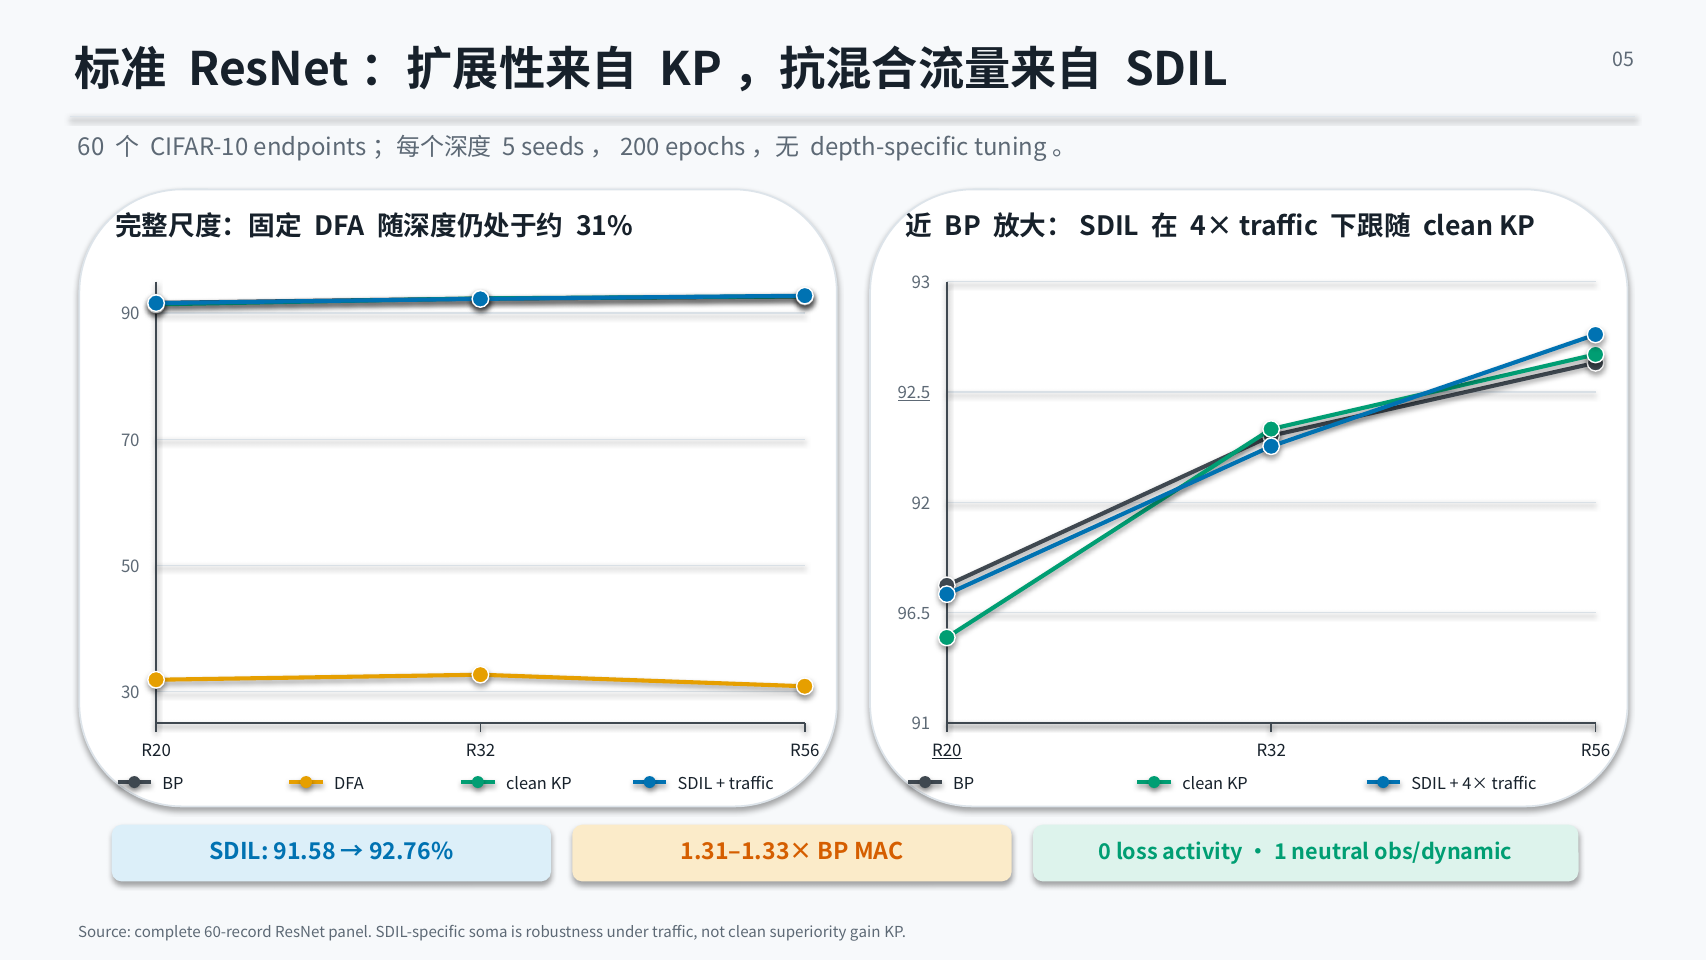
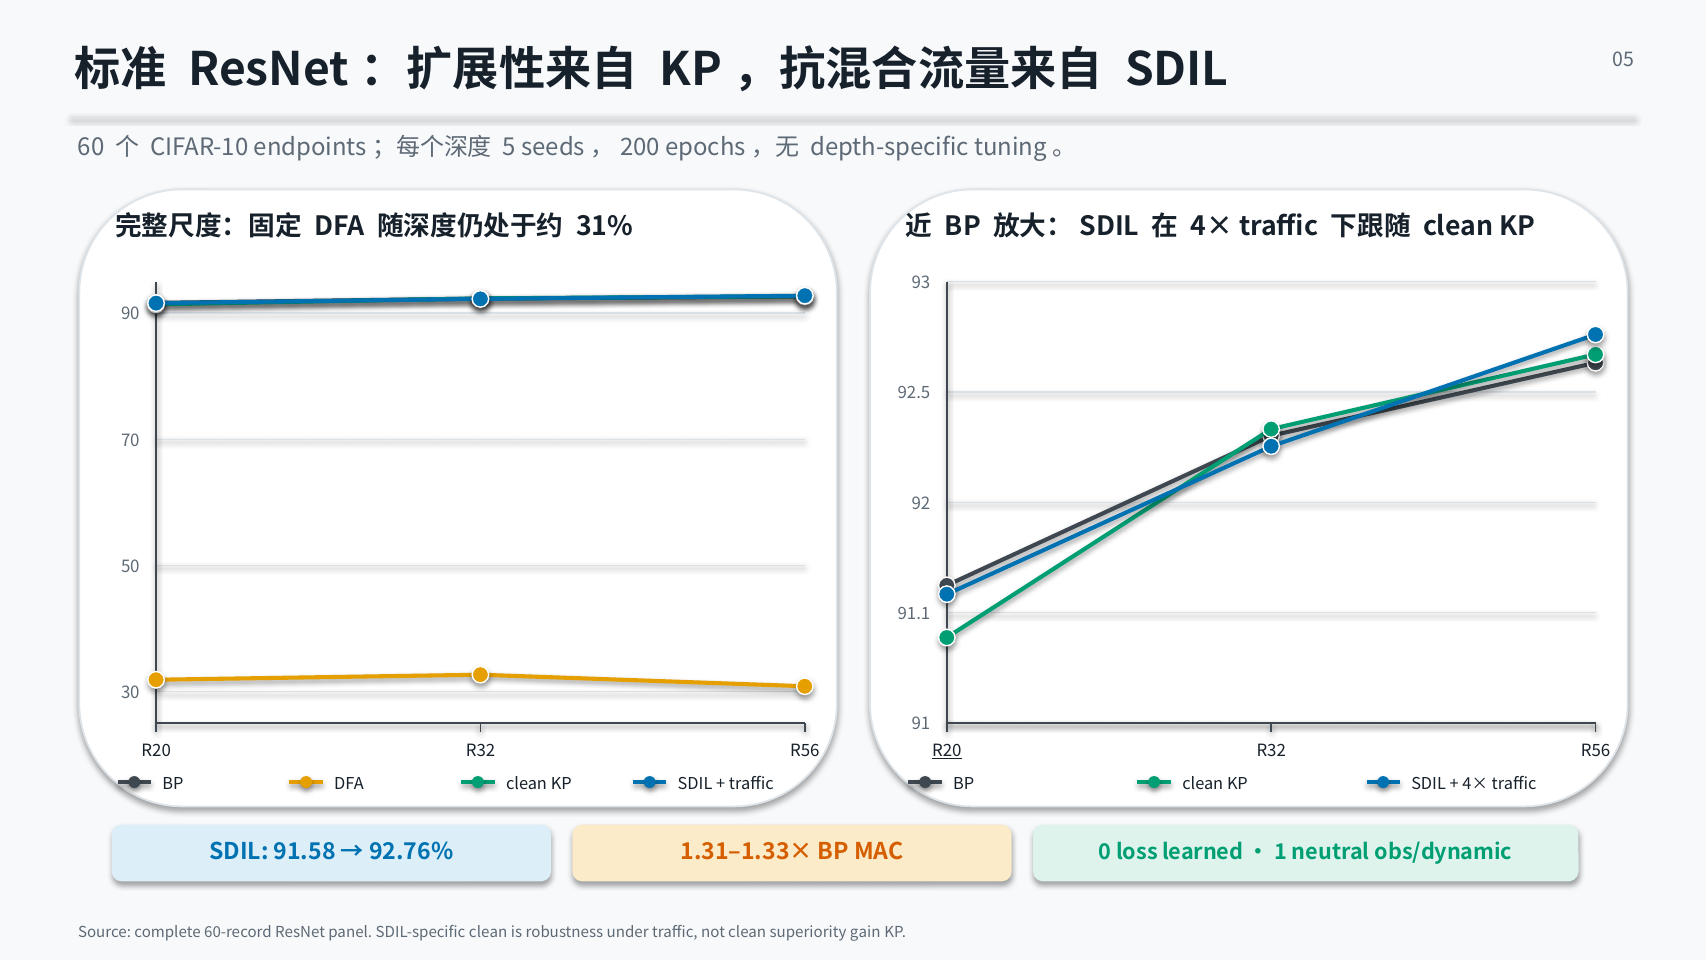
92.5 underline: present -> none
96.5: 96.5 -> 91.1
activity: activity -> learned
SDIL-specific soma: soma -> clean
